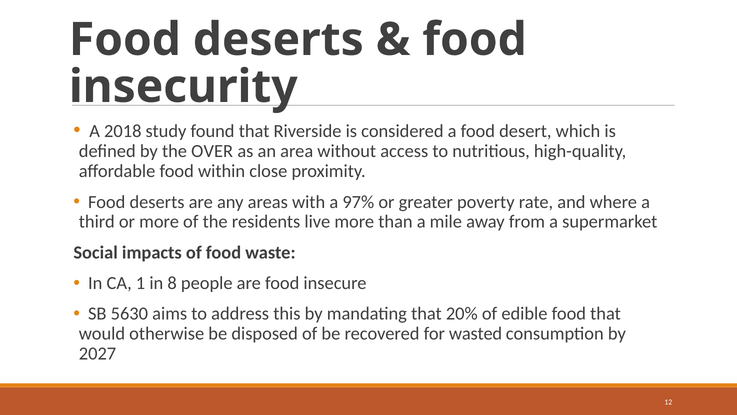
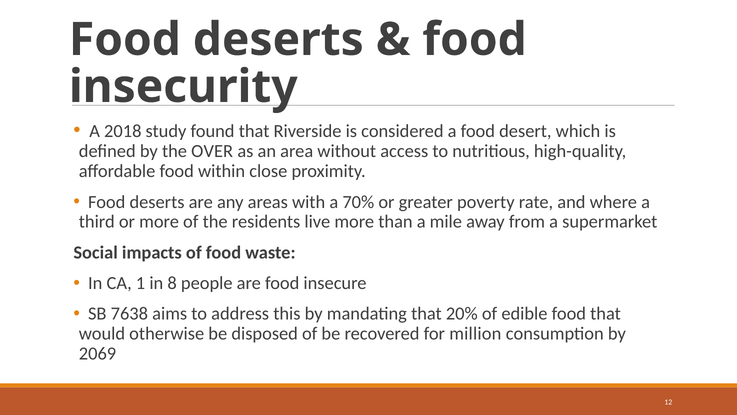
97%: 97% -> 70%
5630: 5630 -> 7638
wasted: wasted -> million
2027: 2027 -> 2069
